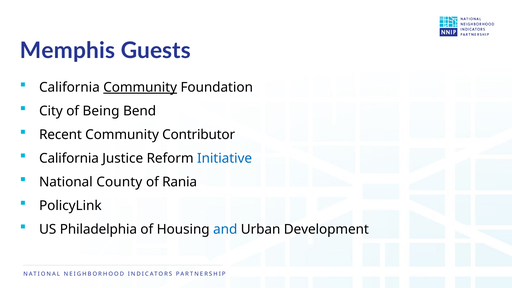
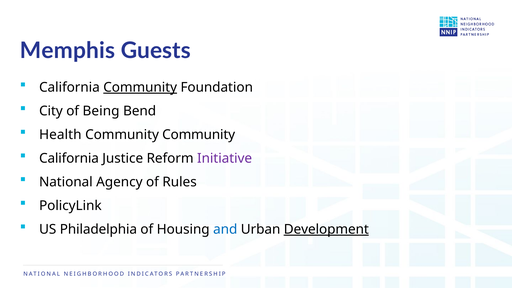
Recent: Recent -> Health
Community Contributor: Contributor -> Community
Initiative colour: blue -> purple
County: County -> Agency
Rania: Rania -> Rules
Development underline: none -> present
